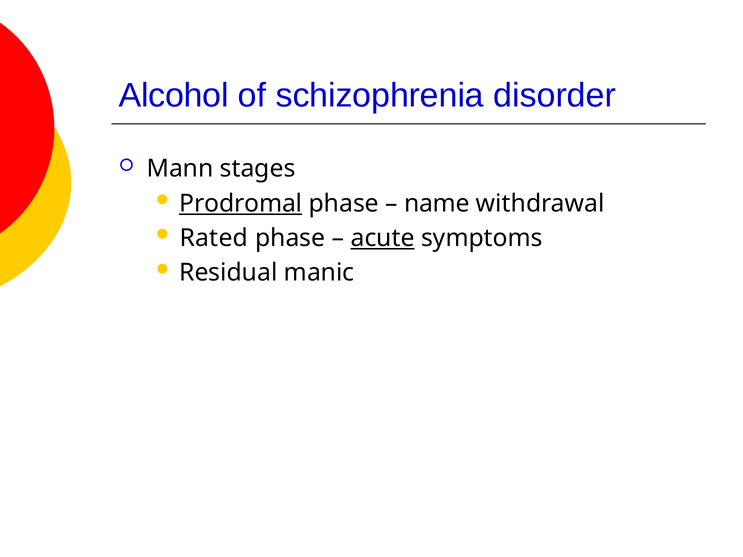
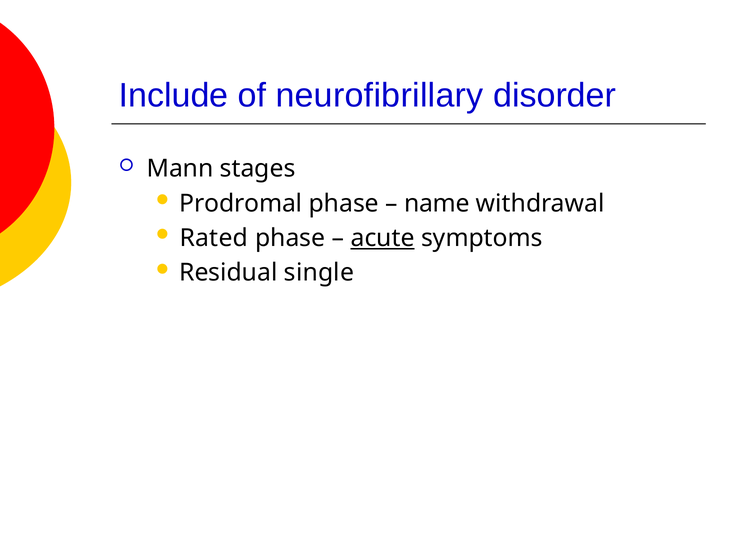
Alcohol: Alcohol -> Include
schizophrenia: schizophrenia -> neurofibrillary
Prodromal underline: present -> none
manic: manic -> single
